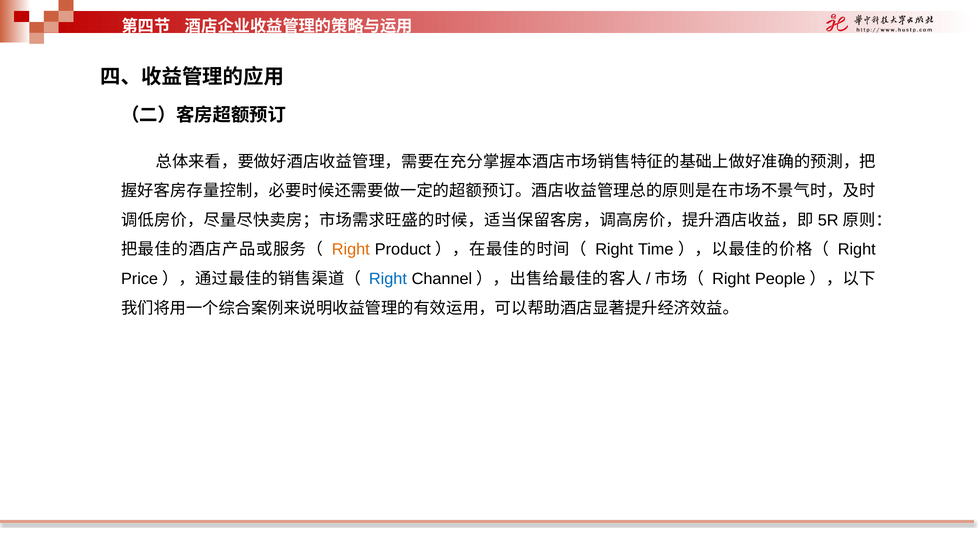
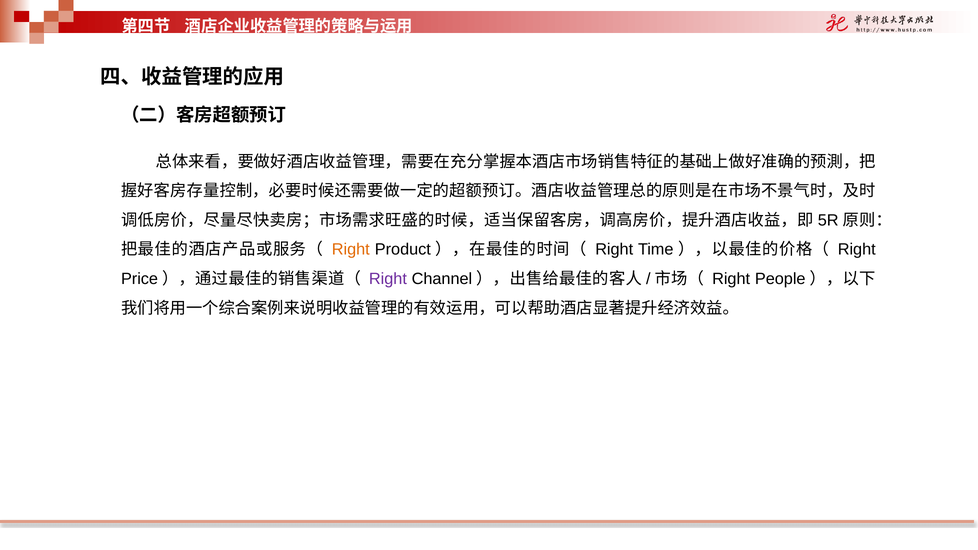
Right at (388, 279) colour: blue -> purple
